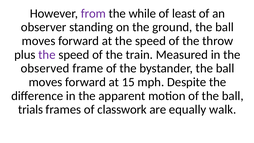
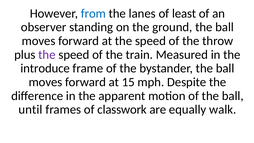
from colour: purple -> blue
while: while -> lanes
observed: observed -> introduce
trials: trials -> until
